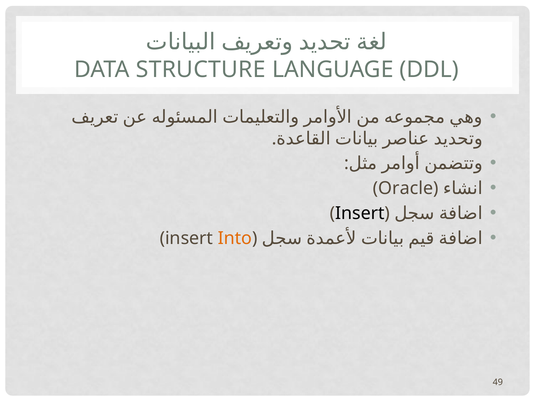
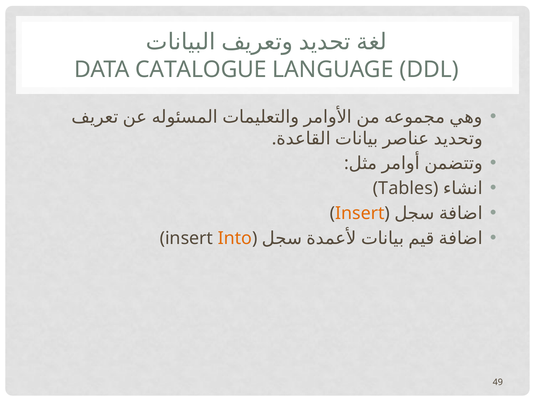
STRUCTURE: STRUCTURE -> CATALOGUE
Oracle: Oracle -> Tables
Insert at (360, 213) colour: black -> orange
